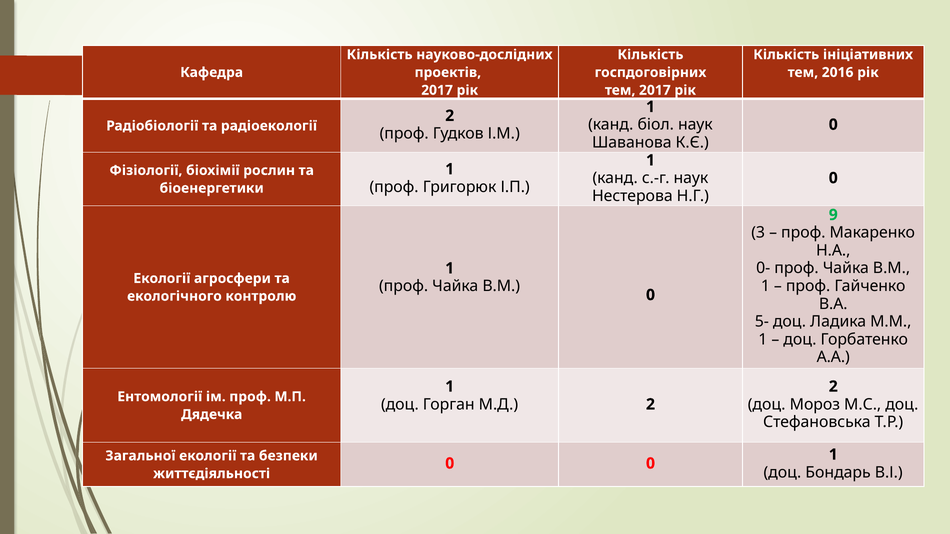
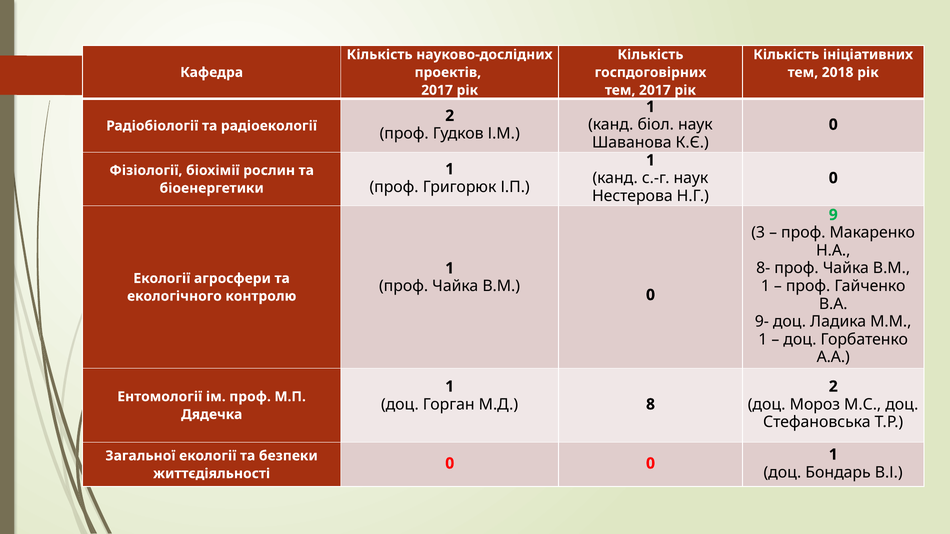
2016: 2016 -> 2018
0-: 0- -> 8-
5-: 5- -> 9-
М.Д 2: 2 -> 8
